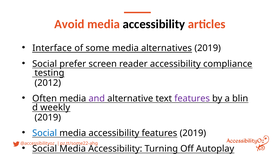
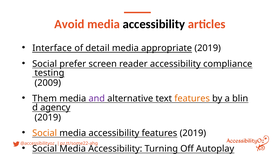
some: some -> detail
alternatives: alternatives -> appropriate
2012: 2012 -> 2009
Often: Often -> Them
features at (192, 99) colour: purple -> orange
weekly: weekly -> agency
Social at (45, 133) colour: blue -> orange
